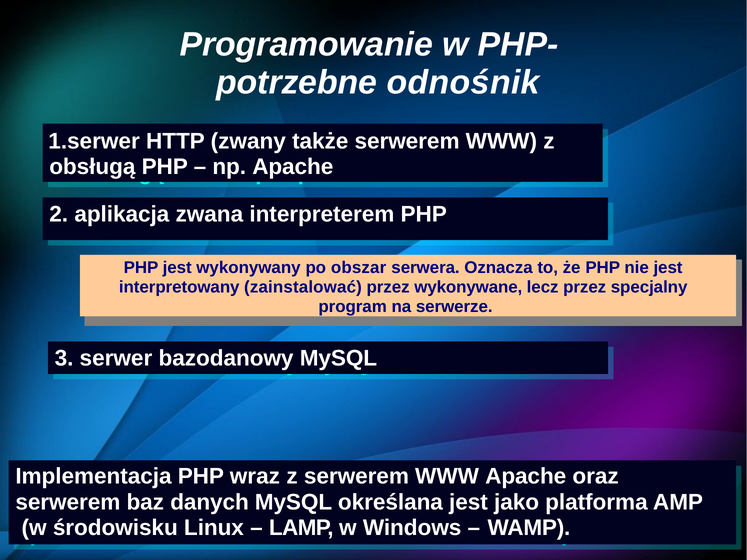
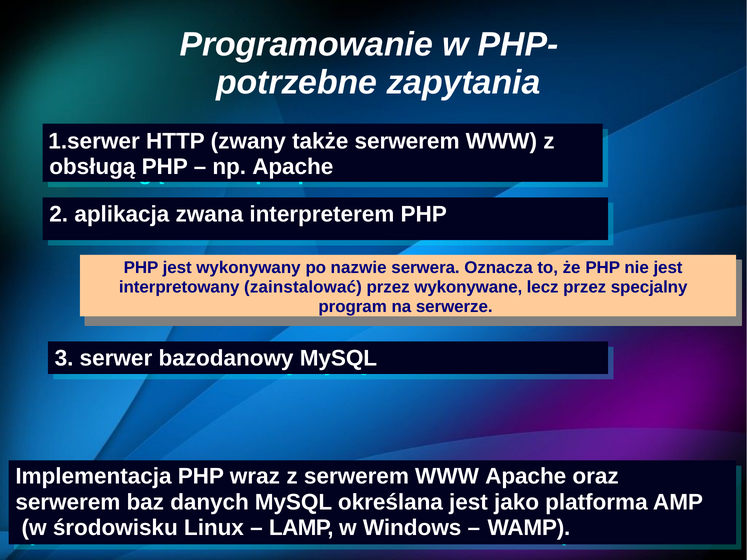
odnośnik: odnośnik -> zapytania
obszar: obszar -> nazwie
